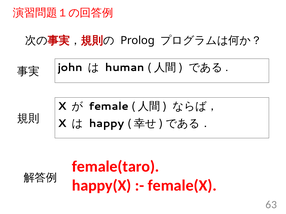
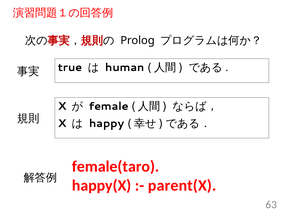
john: john -> true
female(X: female(X -> parent(X
